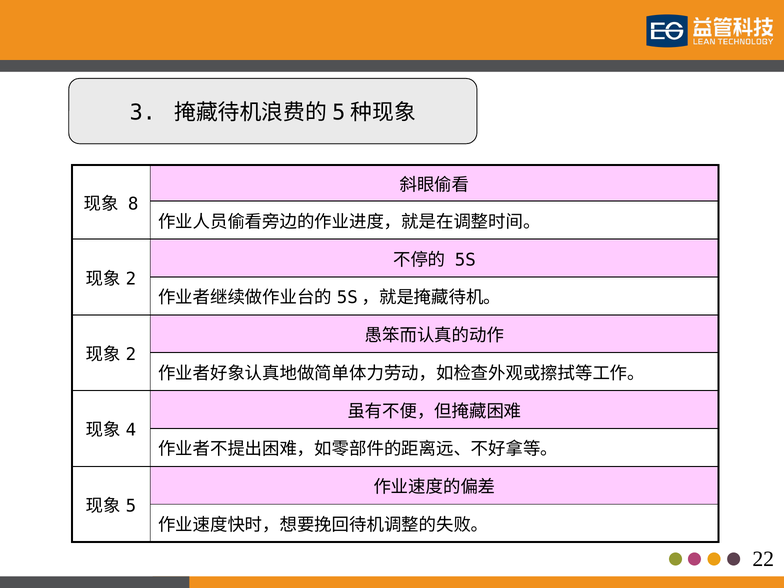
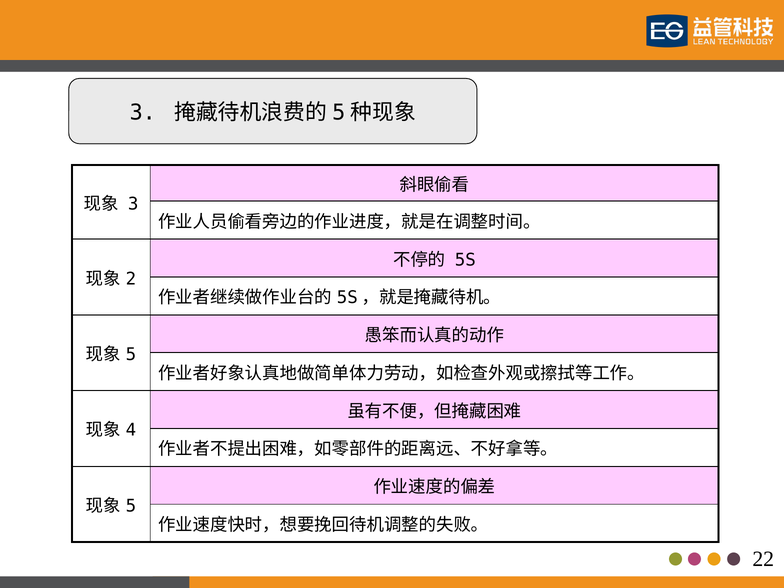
8 at (133, 204): 8 -> 3
2 at (131, 355): 2 -> 5
